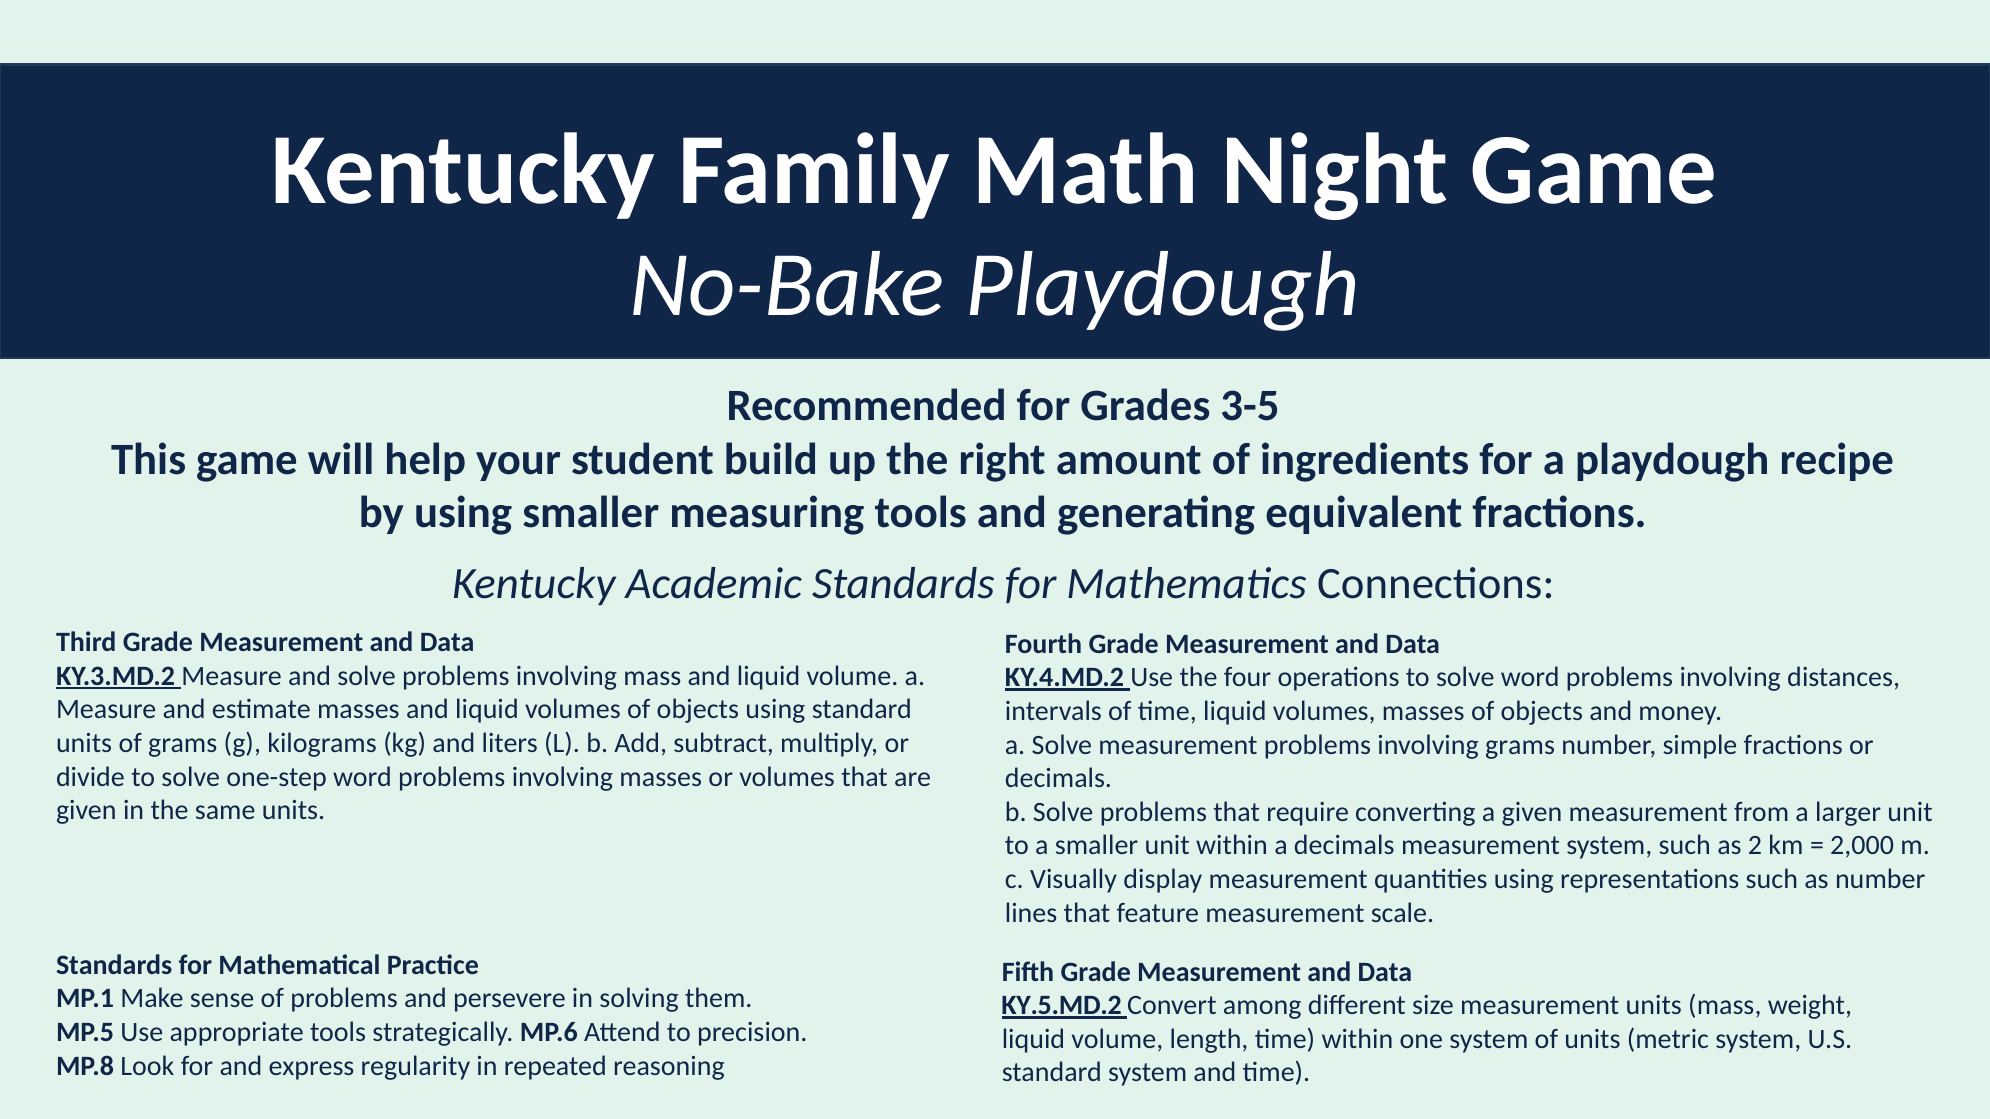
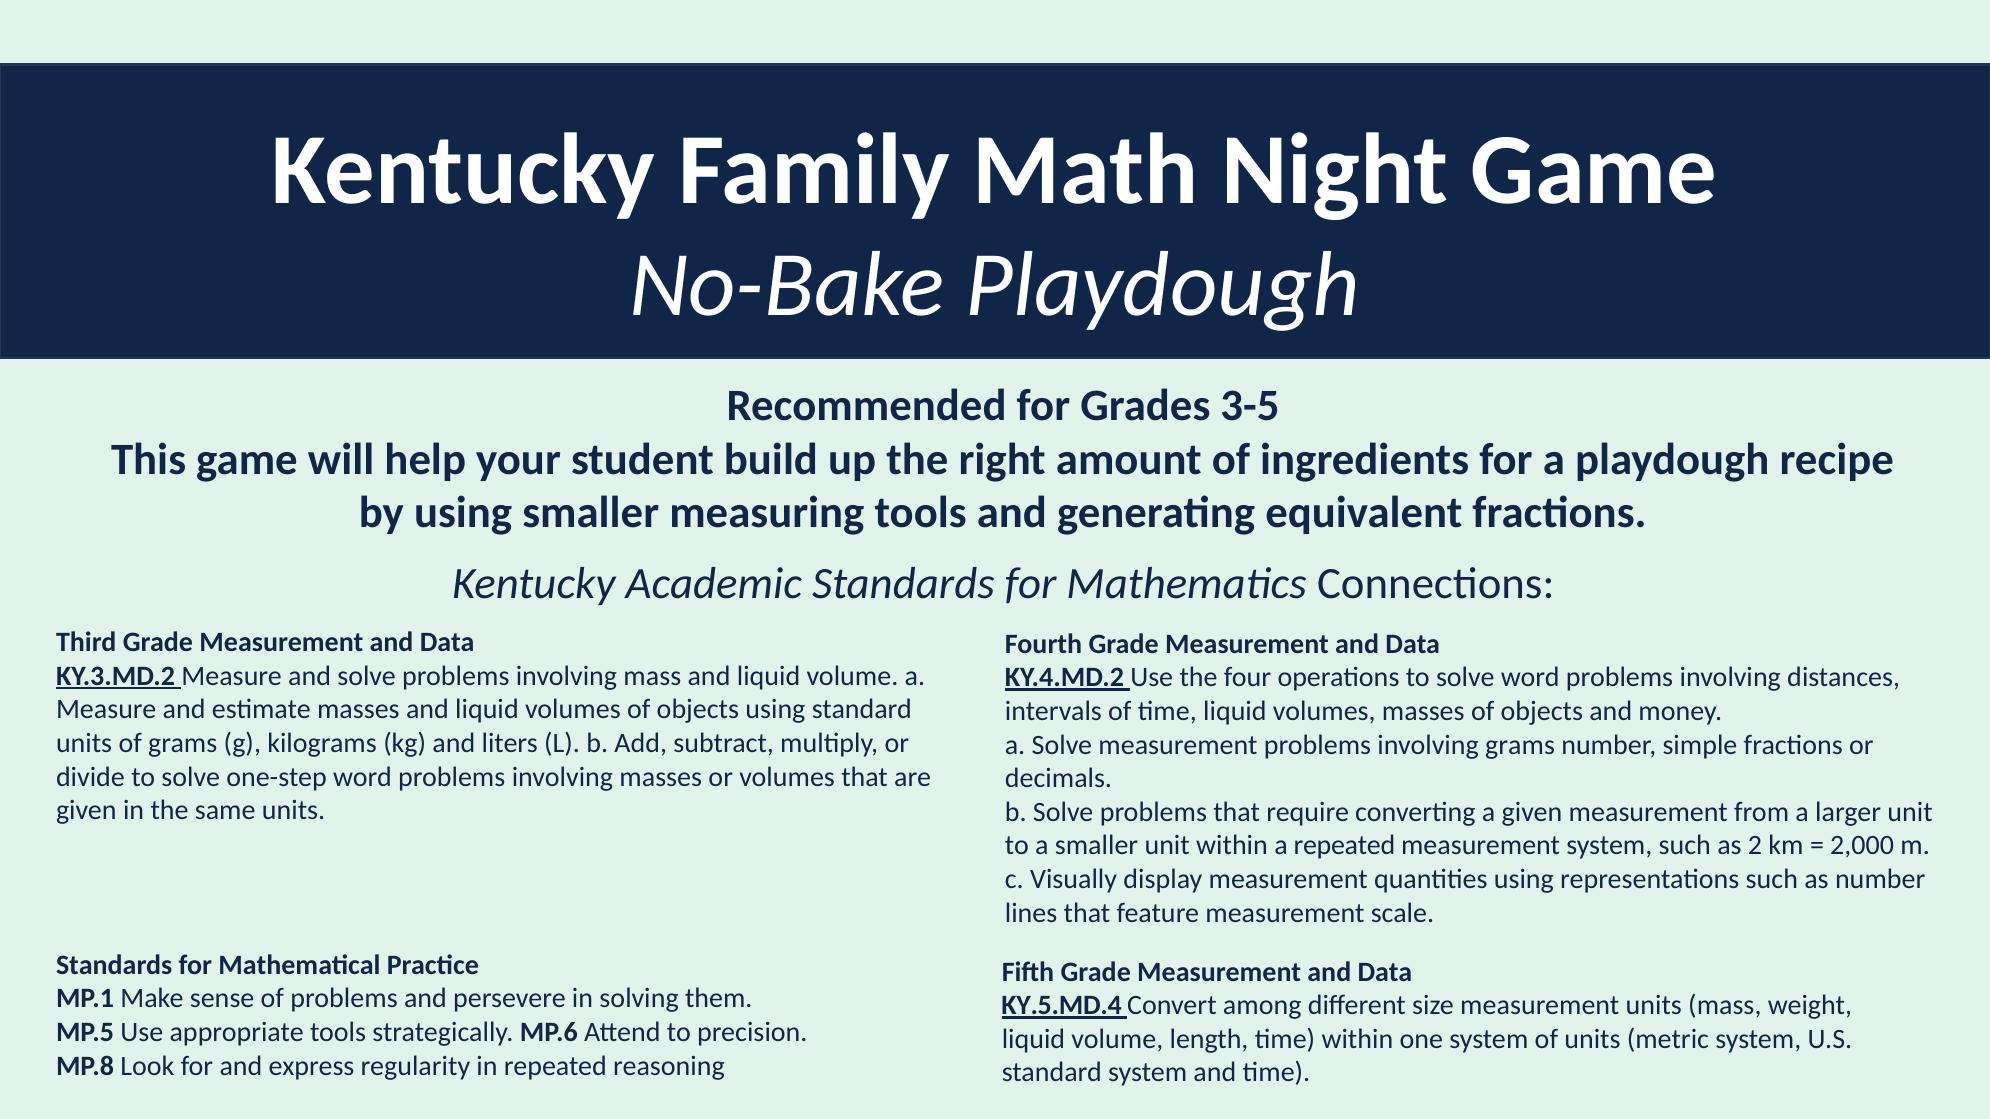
a decimals: decimals -> repeated
KY.5.MD.2: KY.5.MD.2 -> KY.5.MD.4
